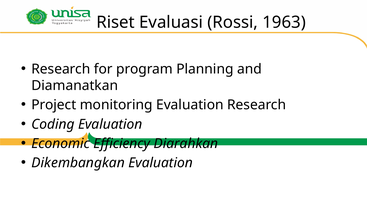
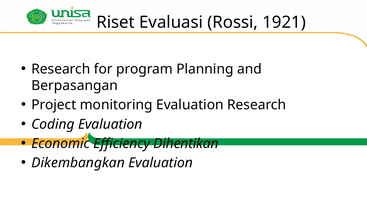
1963: 1963 -> 1921
Diamanatkan: Diamanatkan -> Berpasangan
Diarahkan: Diarahkan -> Dihentikan
